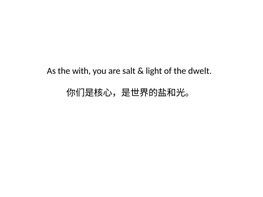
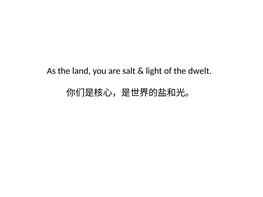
with: with -> land
